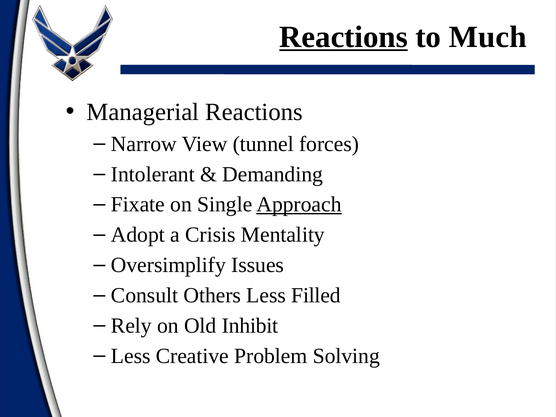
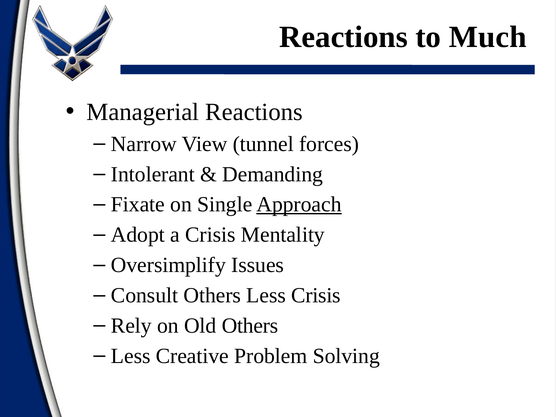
Reactions at (344, 37) underline: present -> none
Less Filled: Filled -> Crisis
Old Inhibit: Inhibit -> Others
